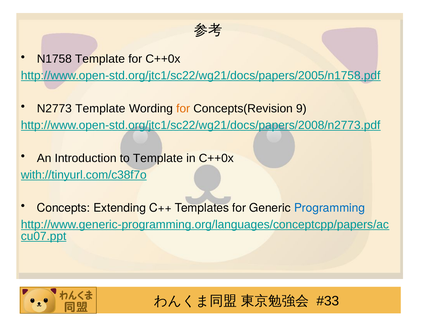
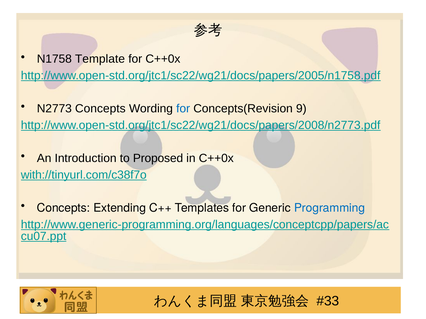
N2773 Template: Template -> Concepts
for at (183, 109) colour: orange -> blue
to Template: Template -> Proposed
